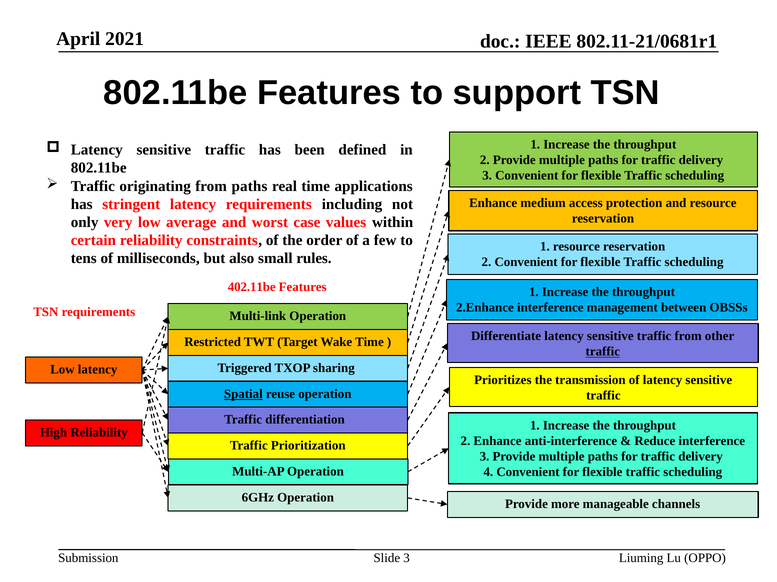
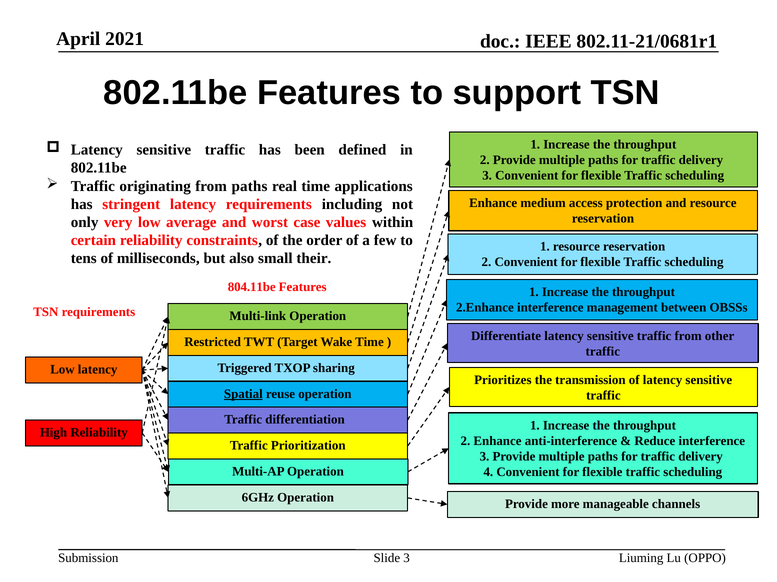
rules: rules -> their
402.11be: 402.11be -> 804.11be
traffic at (603, 352) underline: present -> none
